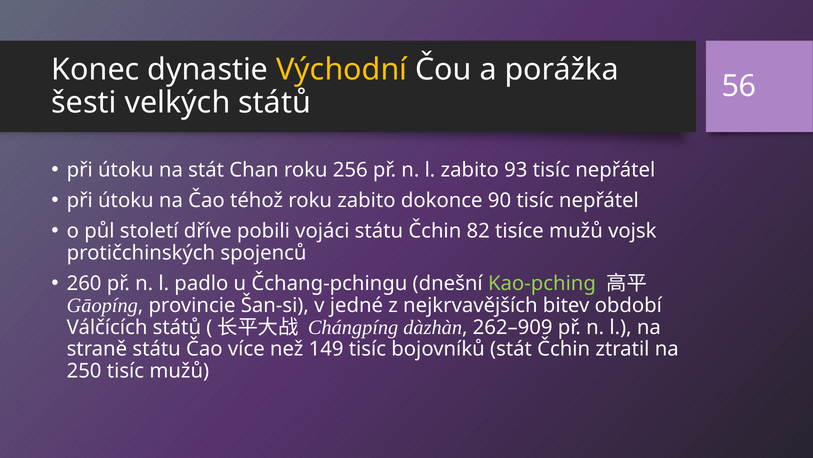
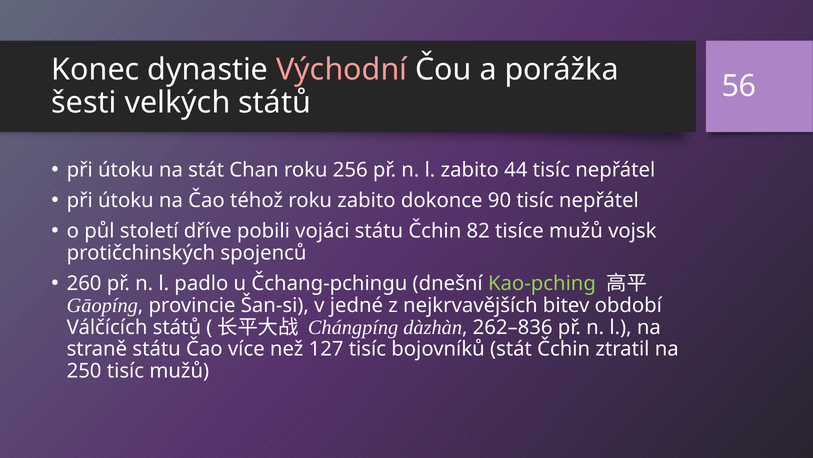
Východní colour: yellow -> pink
93: 93 -> 44
262–909: 262–909 -> 262–836
149: 149 -> 127
